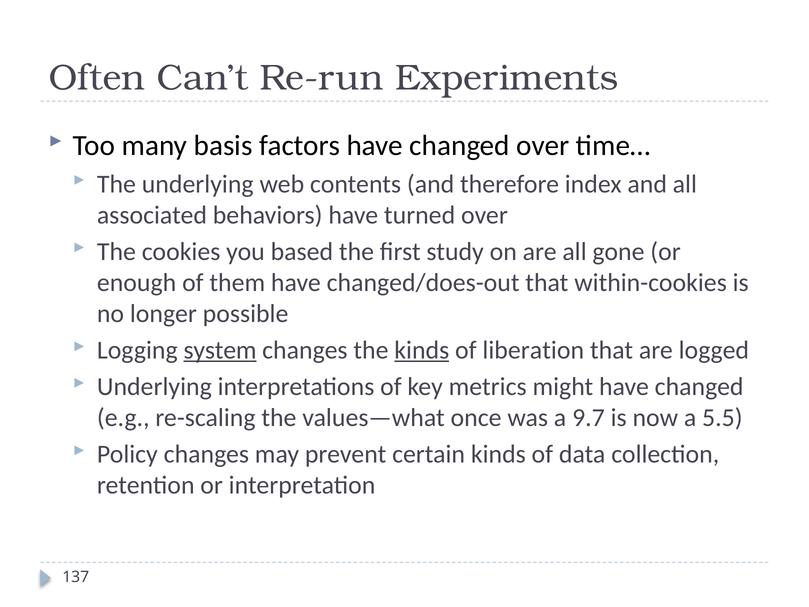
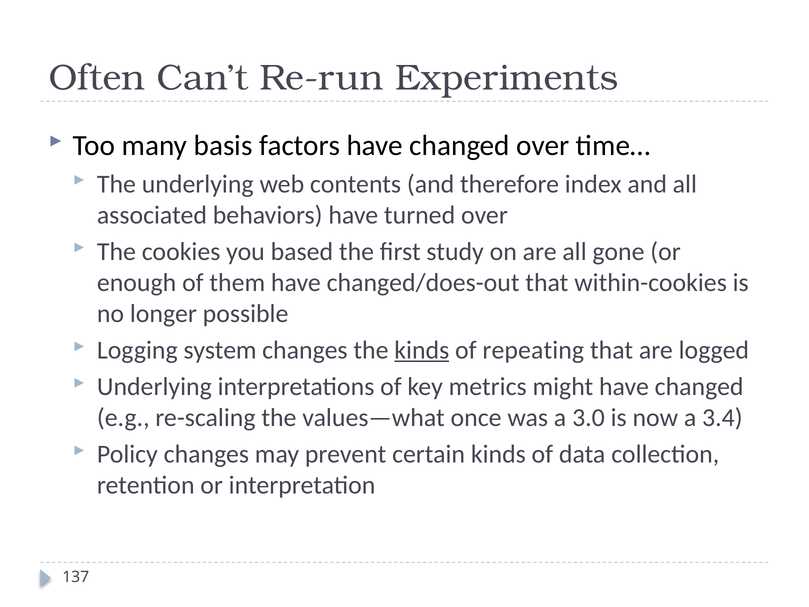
system underline: present -> none
liberation: liberation -> repeating
9.7: 9.7 -> 3.0
5.5: 5.5 -> 3.4
